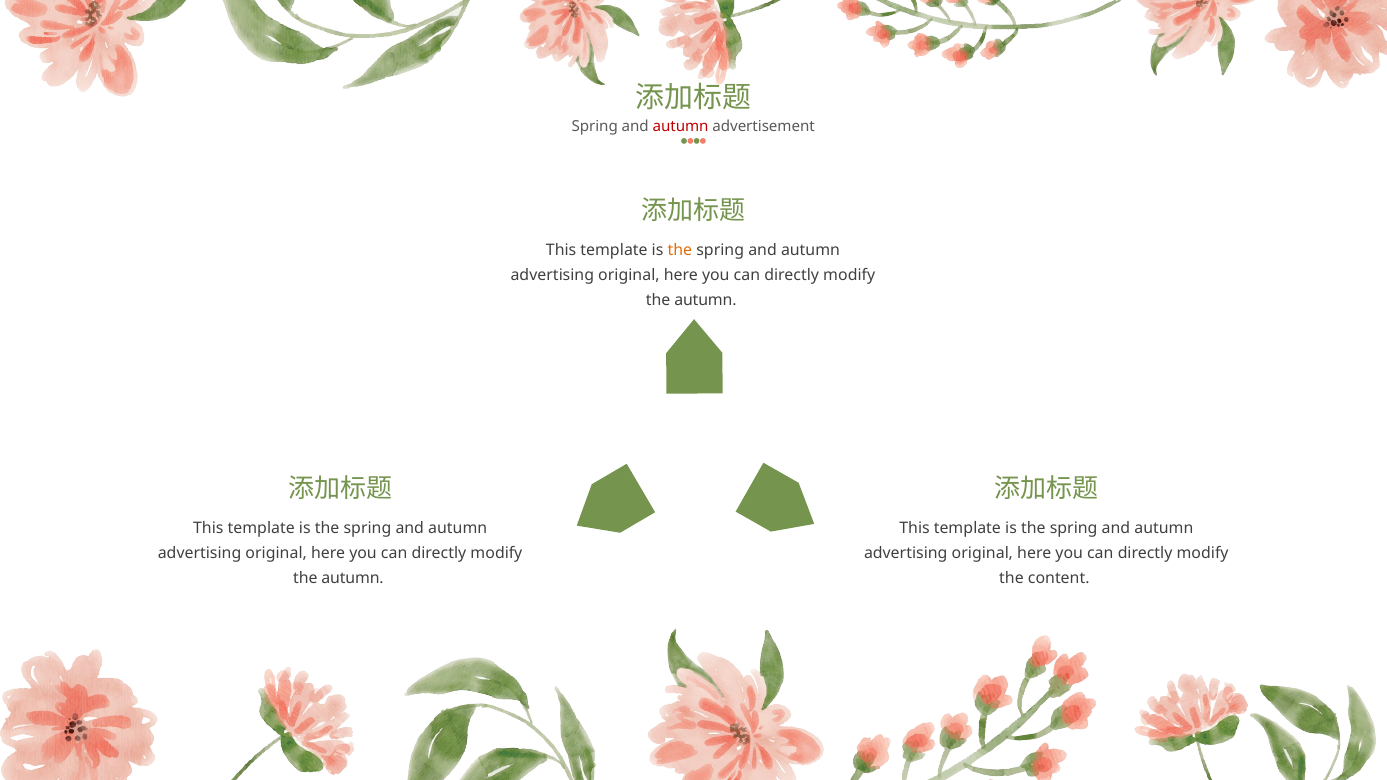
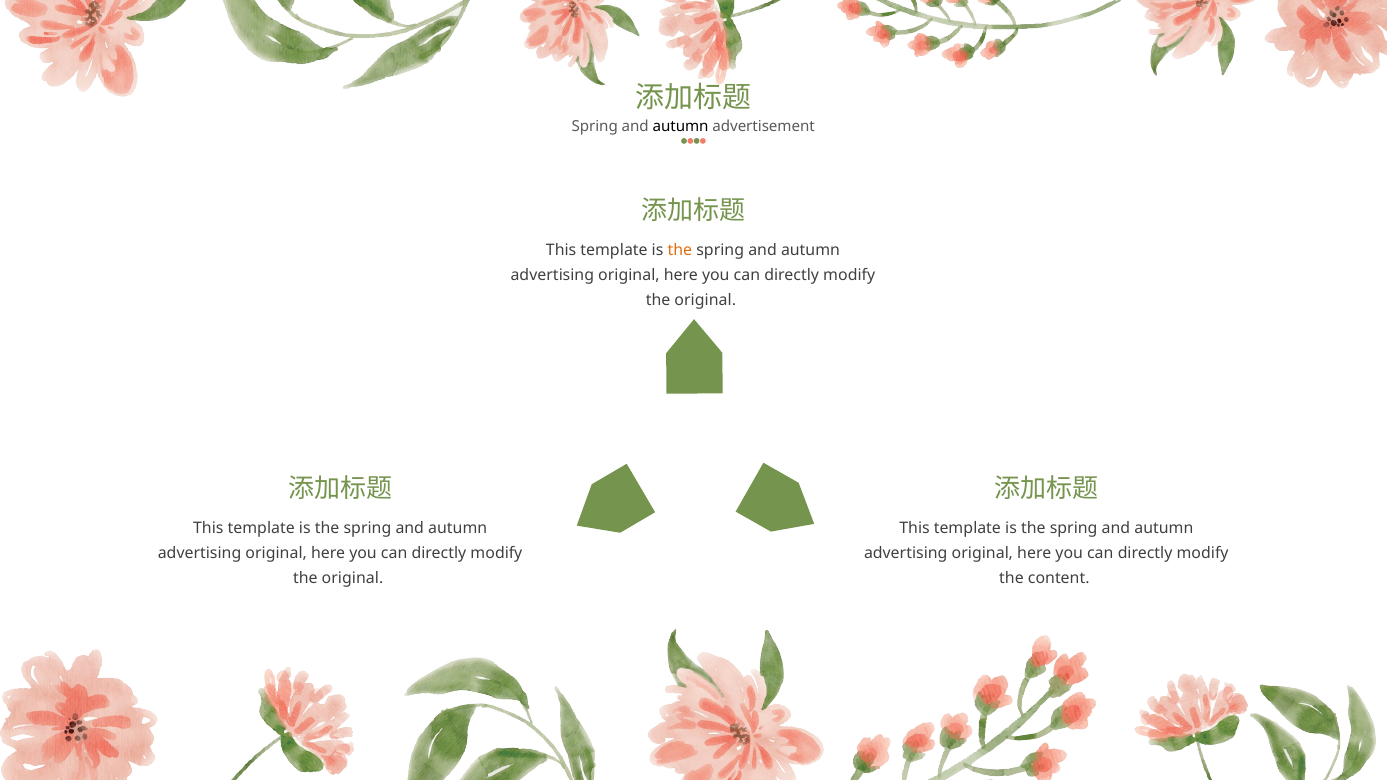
autumn at (681, 127) colour: red -> black
autumn at (705, 300): autumn -> original
autumn at (353, 578): autumn -> original
